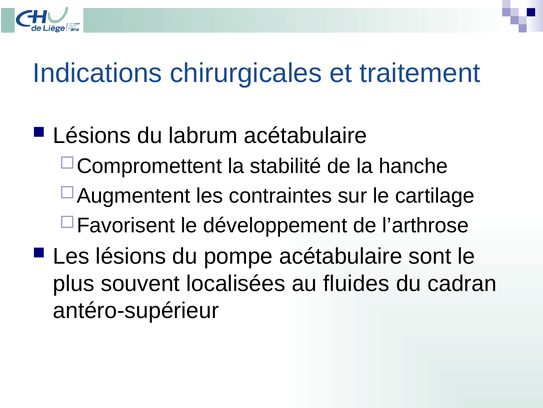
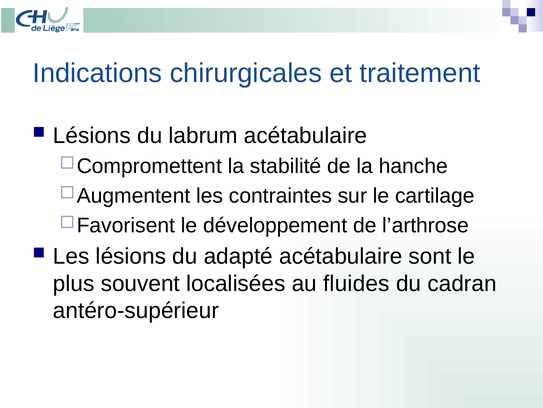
pompe: pompe -> adapté
